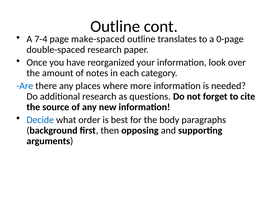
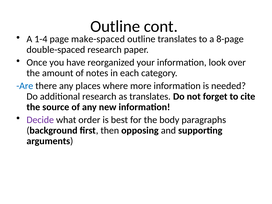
7-4: 7-4 -> 1-4
0-page: 0-page -> 8-page
as questions: questions -> translates
Decide colour: blue -> purple
